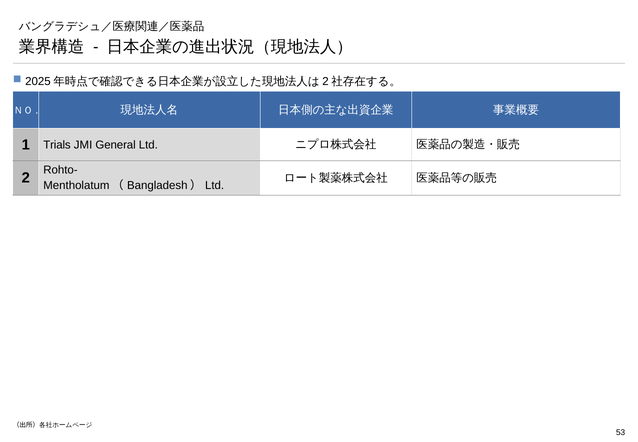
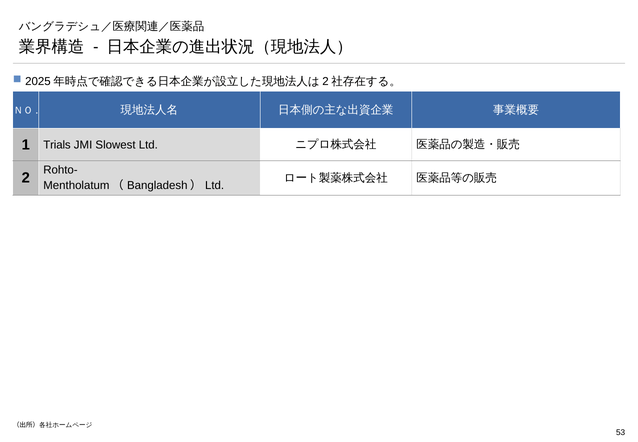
General: General -> Slowest
